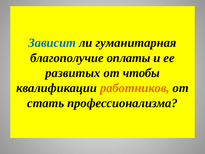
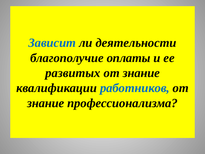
гуманитарная: гуманитарная -> деятельности
чтобы at (141, 73): чтобы -> знание
работников colour: orange -> blue
стать at (46, 103): стать -> знание
